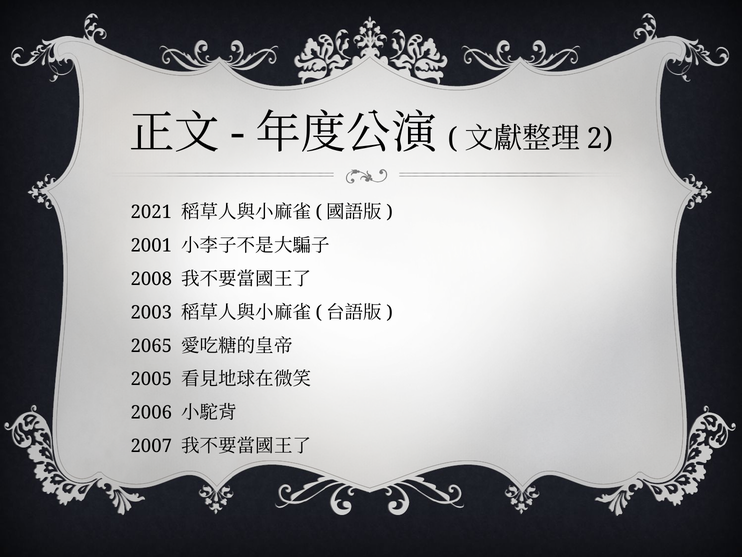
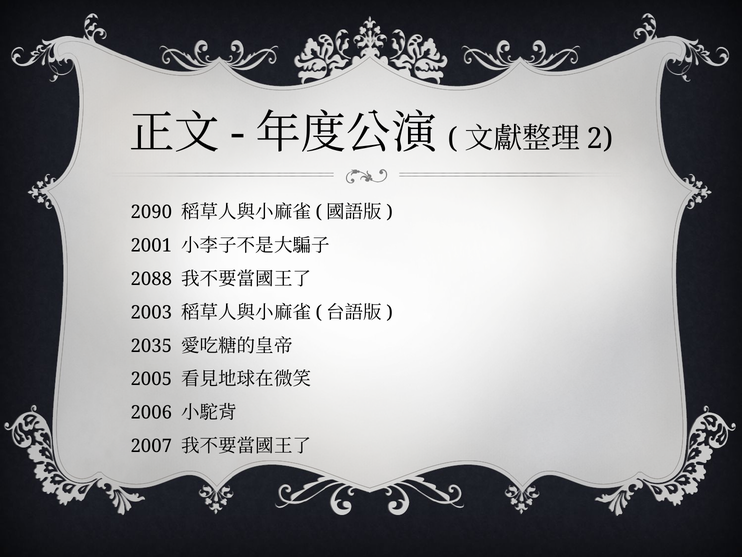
2021: 2021 -> 2090
2008: 2008 -> 2088
2065: 2065 -> 2035
